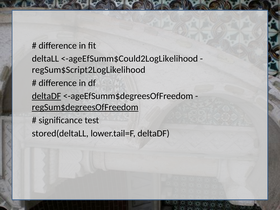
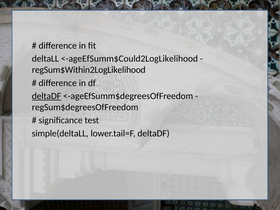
regSum$Script2LogLikelihood: regSum$Script2LogLikelihood -> regSum$Within2LogLikelihood
regSum$degreesOfFreedom underline: present -> none
stored(deltaLL: stored(deltaLL -> simple(deltaLL
